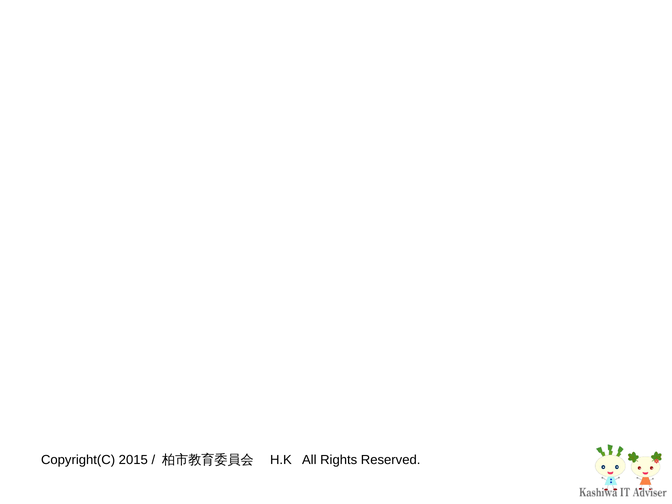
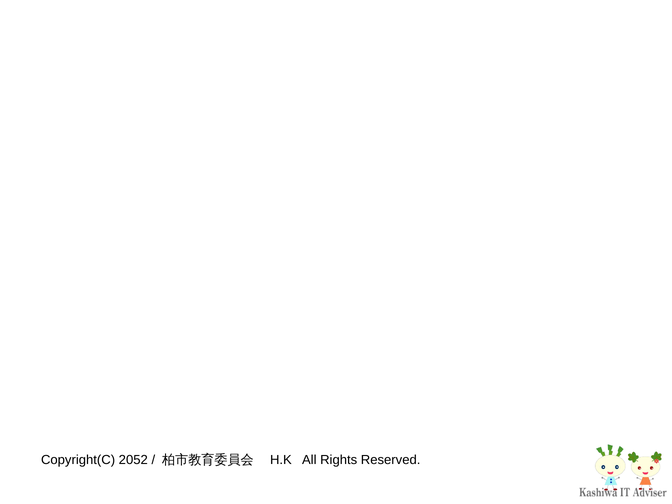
2015: 2015 -> 2052
